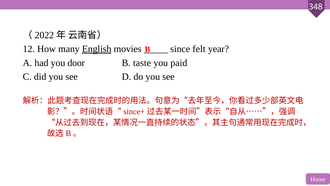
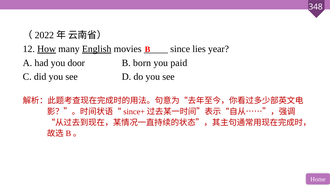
How underline: none -> present
felt: felt -> lies
taste: taste -> born
